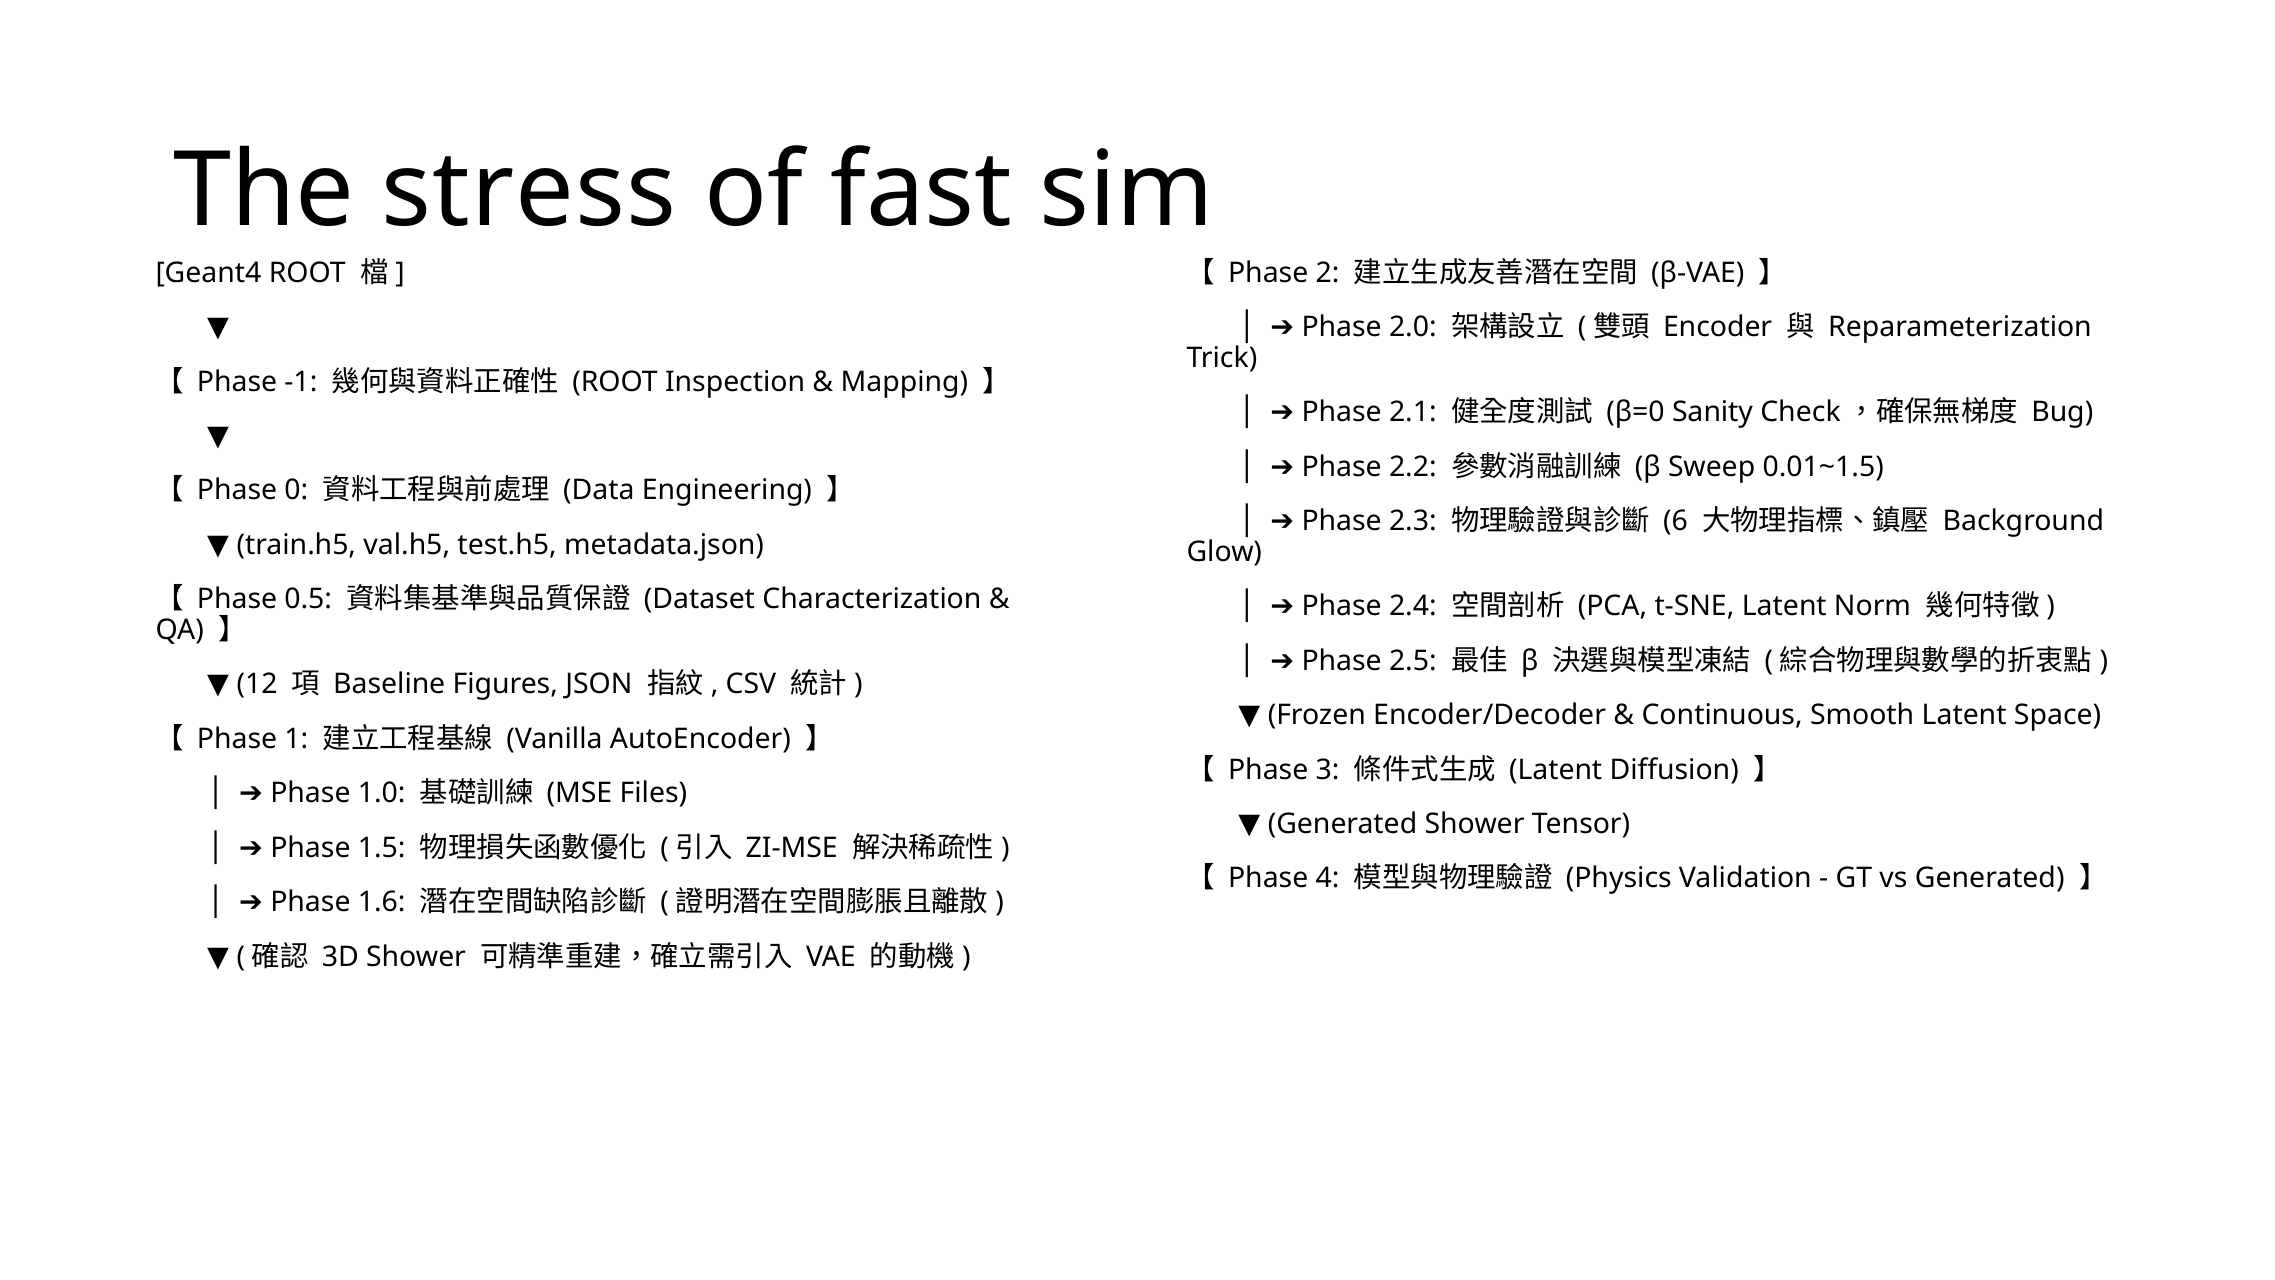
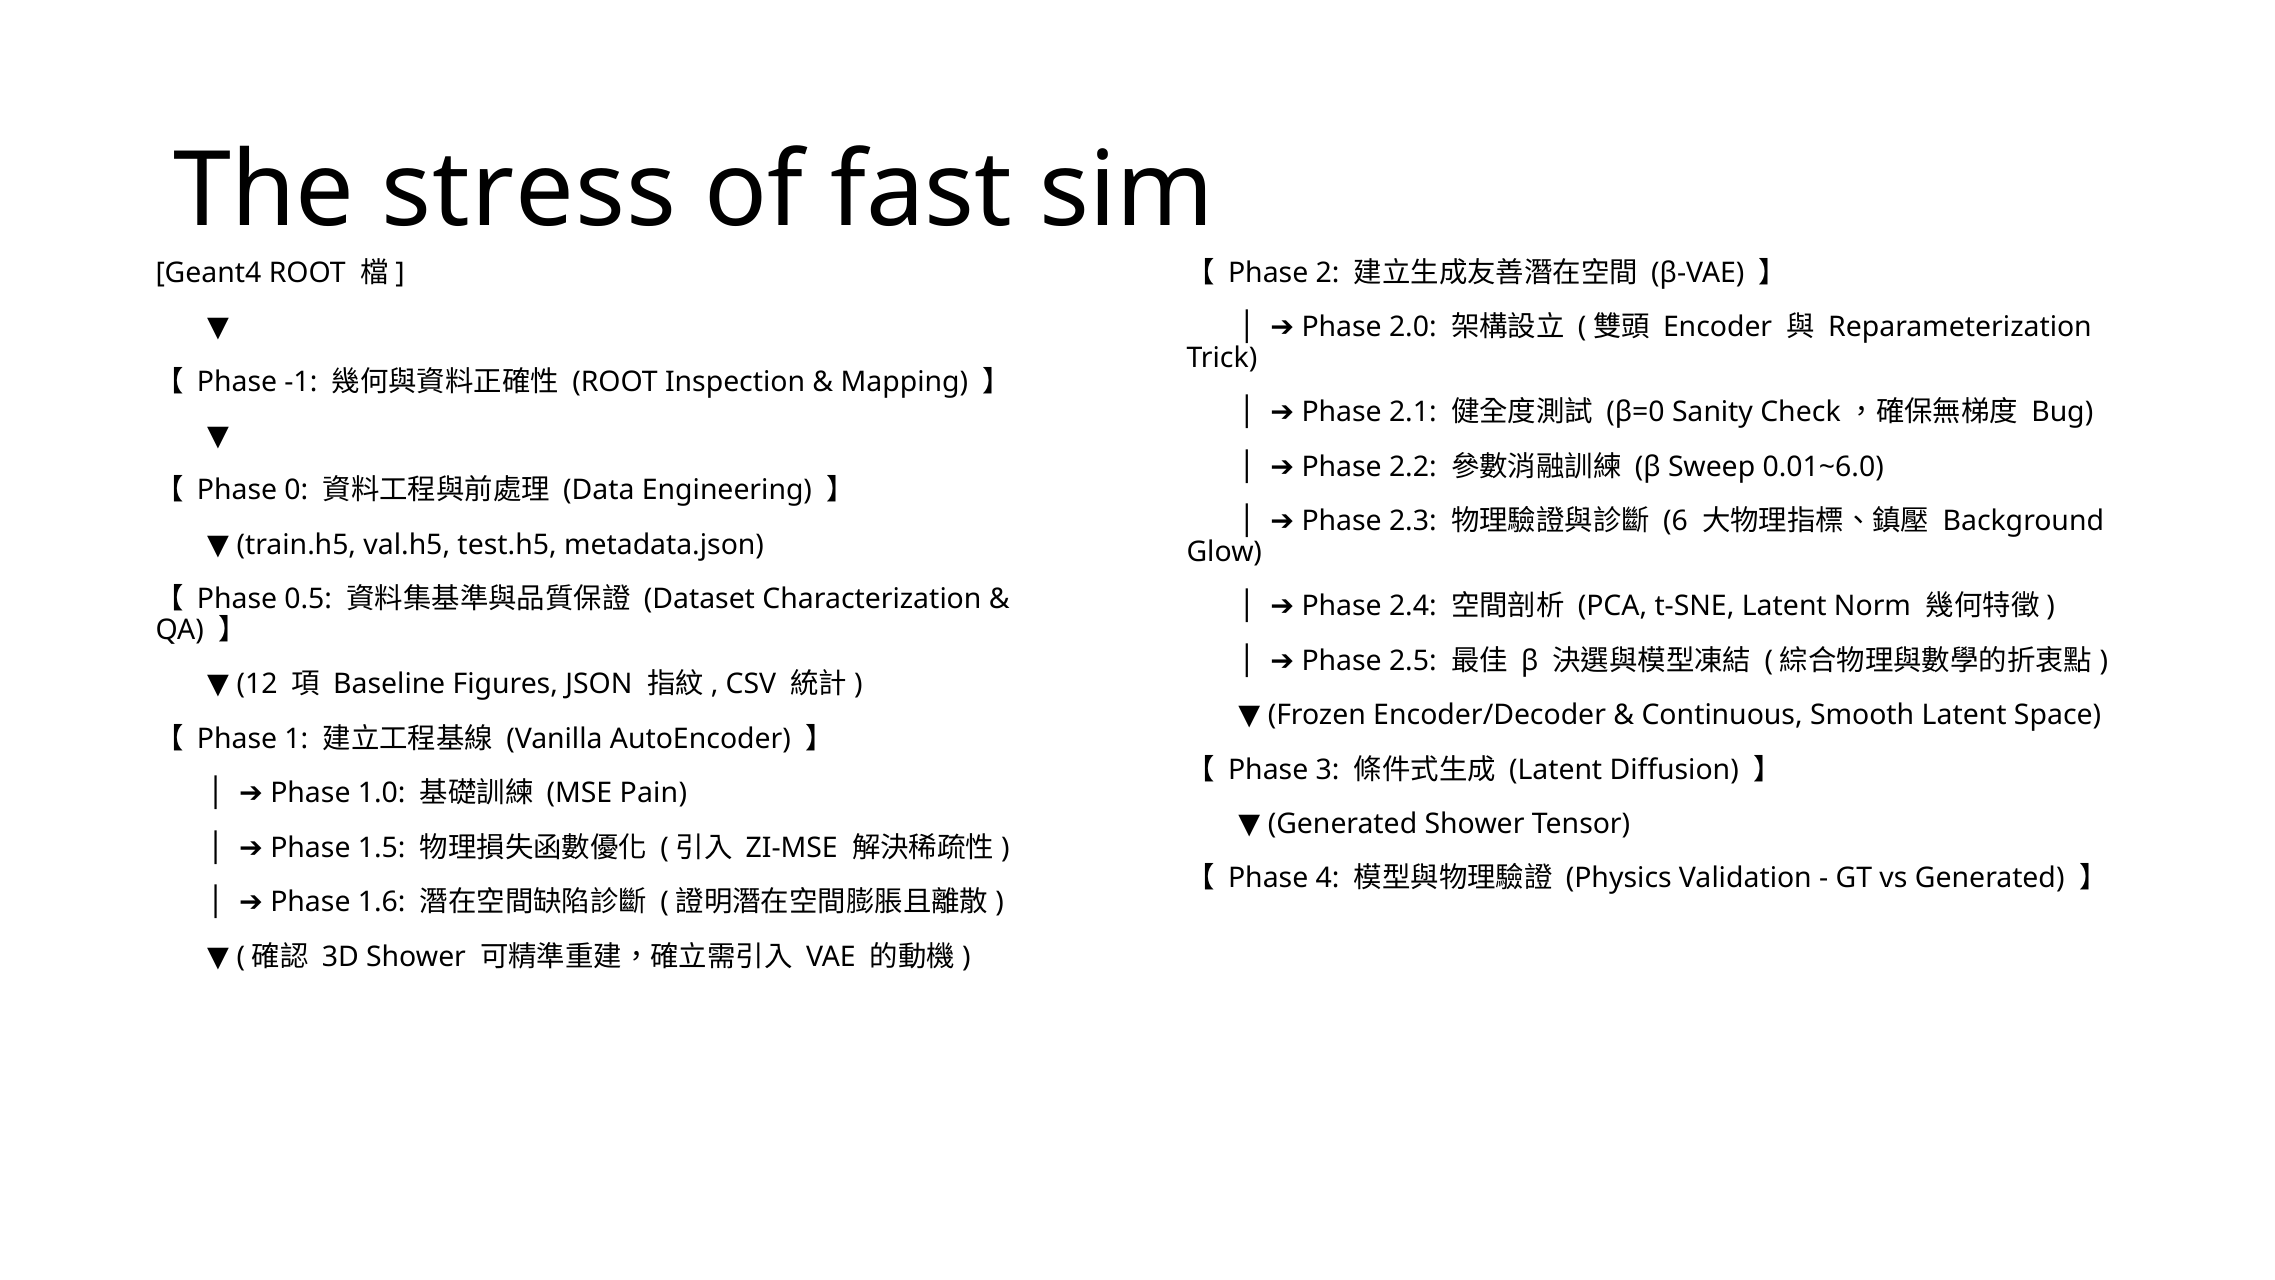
0.01~1.5: 0.01~1.5 -> 0.01~6.0
Files: Files -> Pain
